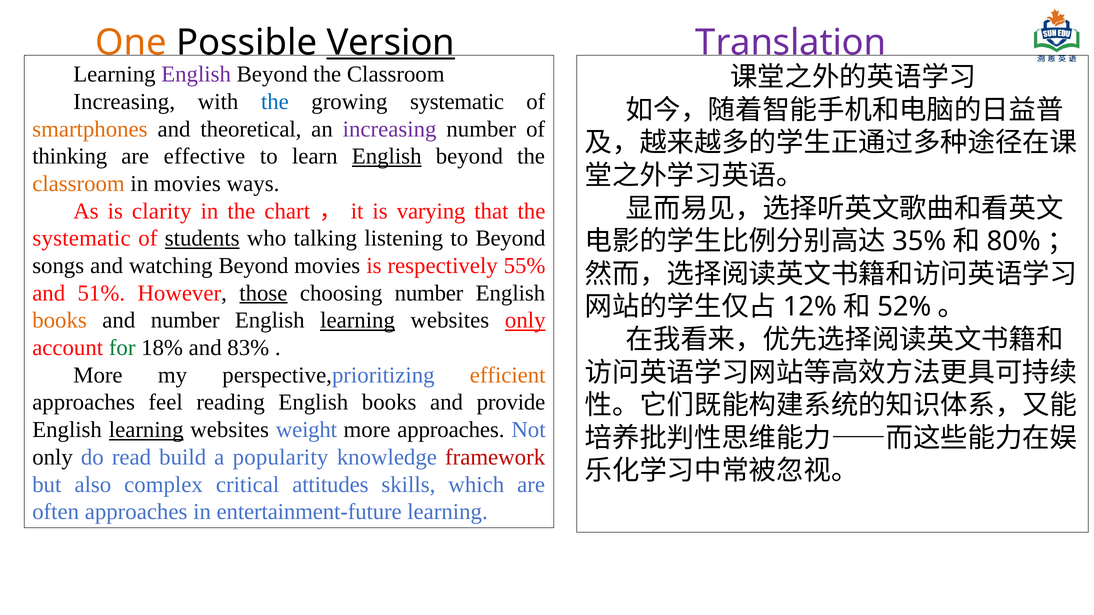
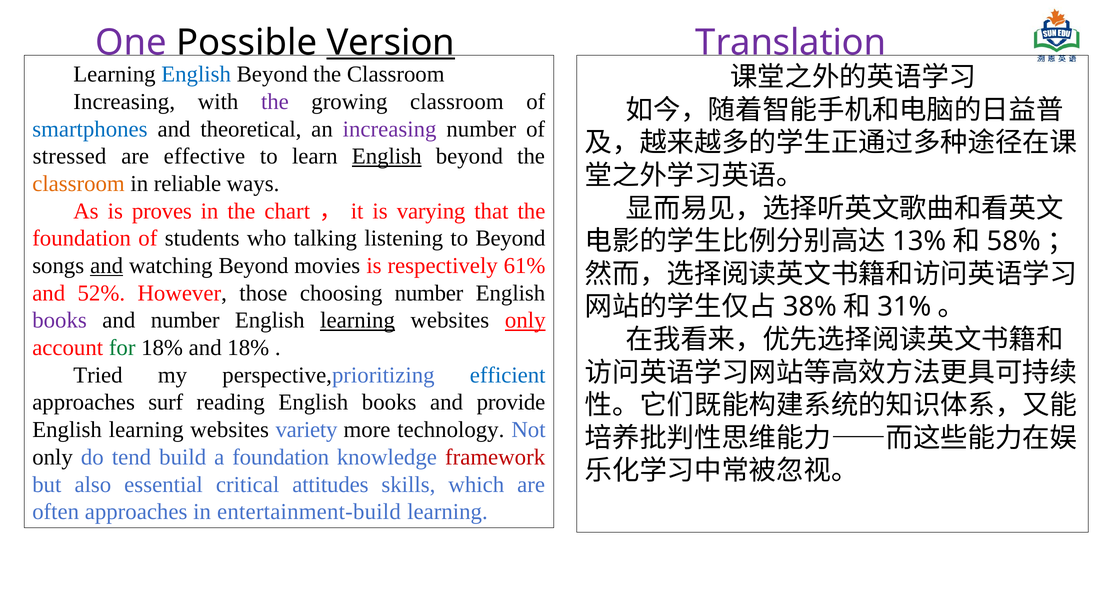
One colour: orange -> purple
English at (196, 74) colour: purple -> blue
the at (275, 102) colour: blue -> purple
growing systematic: systematic -> classroom
smartphones colour: orange -> blue
thinking: thinking -> stressed
in movies: movies -> reliable
clarity: clarity -> proves
systematic at (82, 239): systematic -> foundation
students underline: present -> none
35%: 35% -> 13%
80%: 80% -> 58%
and at (107, 266) underline: none -> present
55%: 55% -> 61%
51%: 51% -> 52%
those underline: present -> none
12%: 12% -> 38%
52%: 52% -> 31%
books at (60, 321) colour: orange -> purple
and 83%: 83% -> 18%
More at (98, 375): More -> Tried
efficient colour: orange -> blue
feel: feel -> surf
learning at (146, 430) underline: present -> none
weight: weight -> variety
more approaches: approaches -> technology
read: read -> tend
a popularity: popularity -> foundation
complex: complex -> essential
entertainment-future: entertainment-future -> entertainment-build
